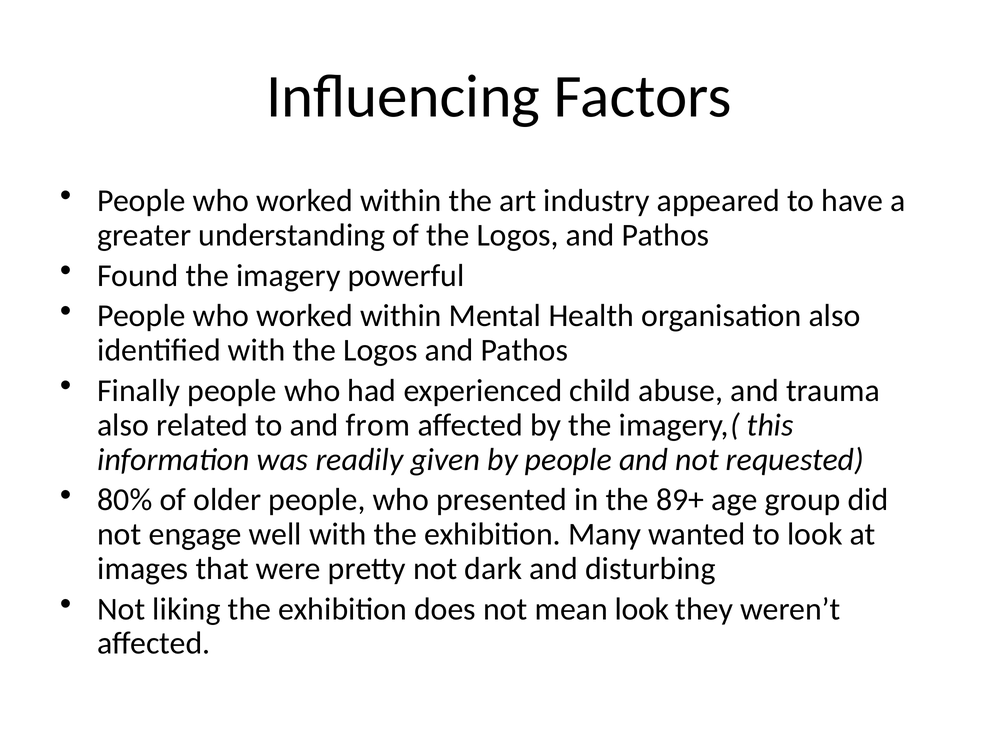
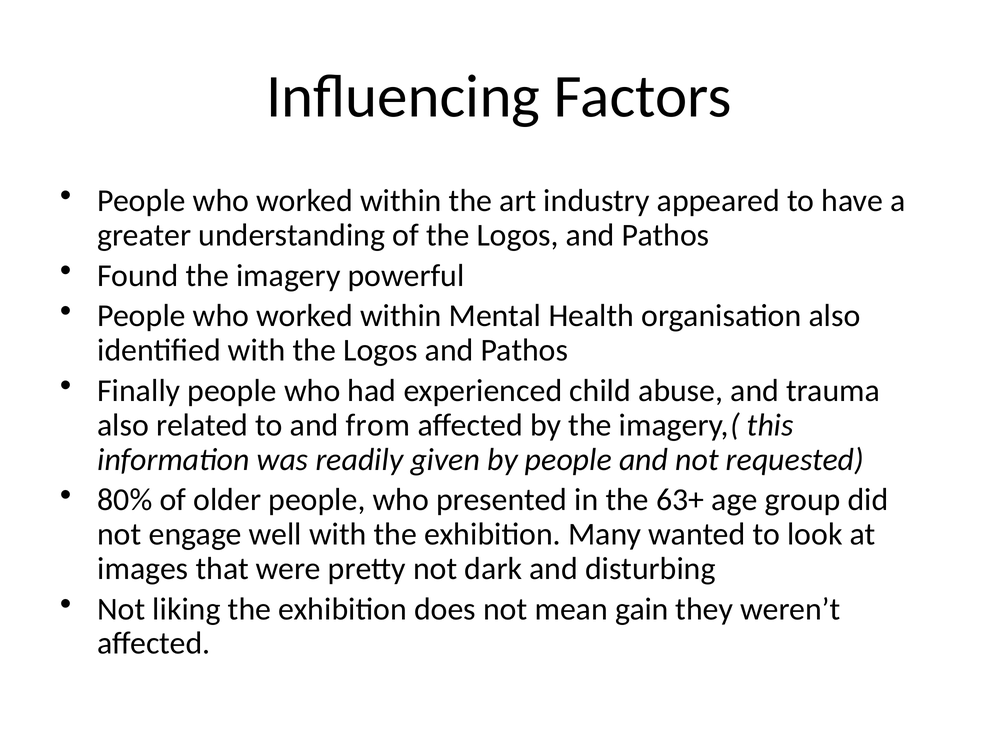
89+: 89+ -> 63+
mean look: look -> gain
